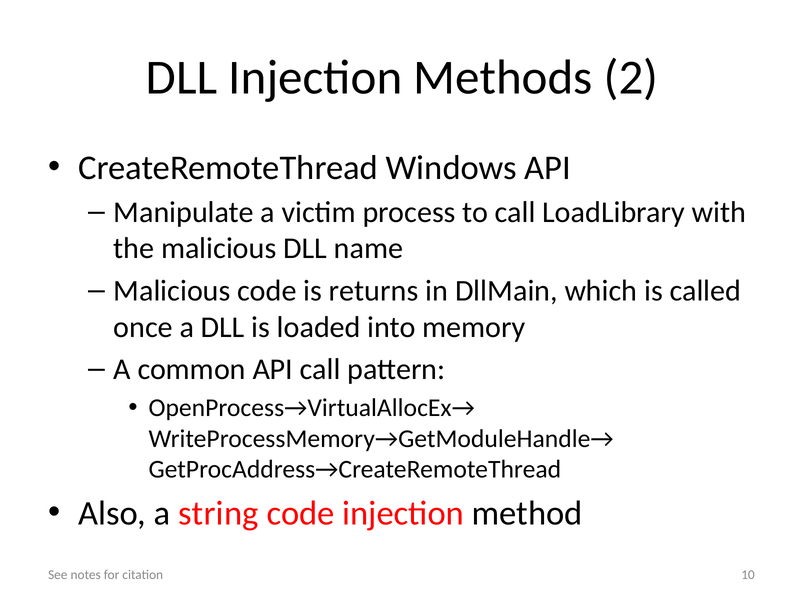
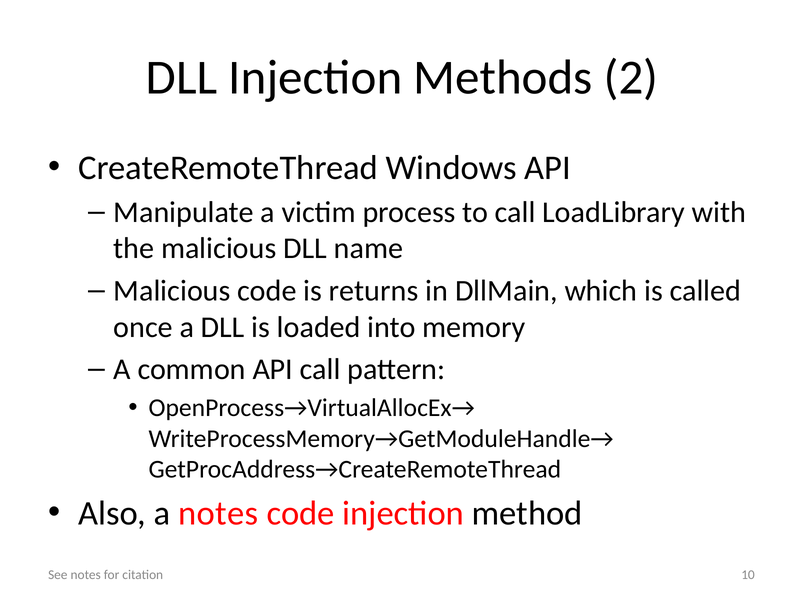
a string: string -> notes
